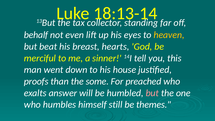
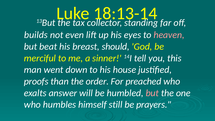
behalf: behalf -> builds
heaven colour: yellow -> pink
hearts: hearts -> should
some: some -> order
themes: themes -> prayers
